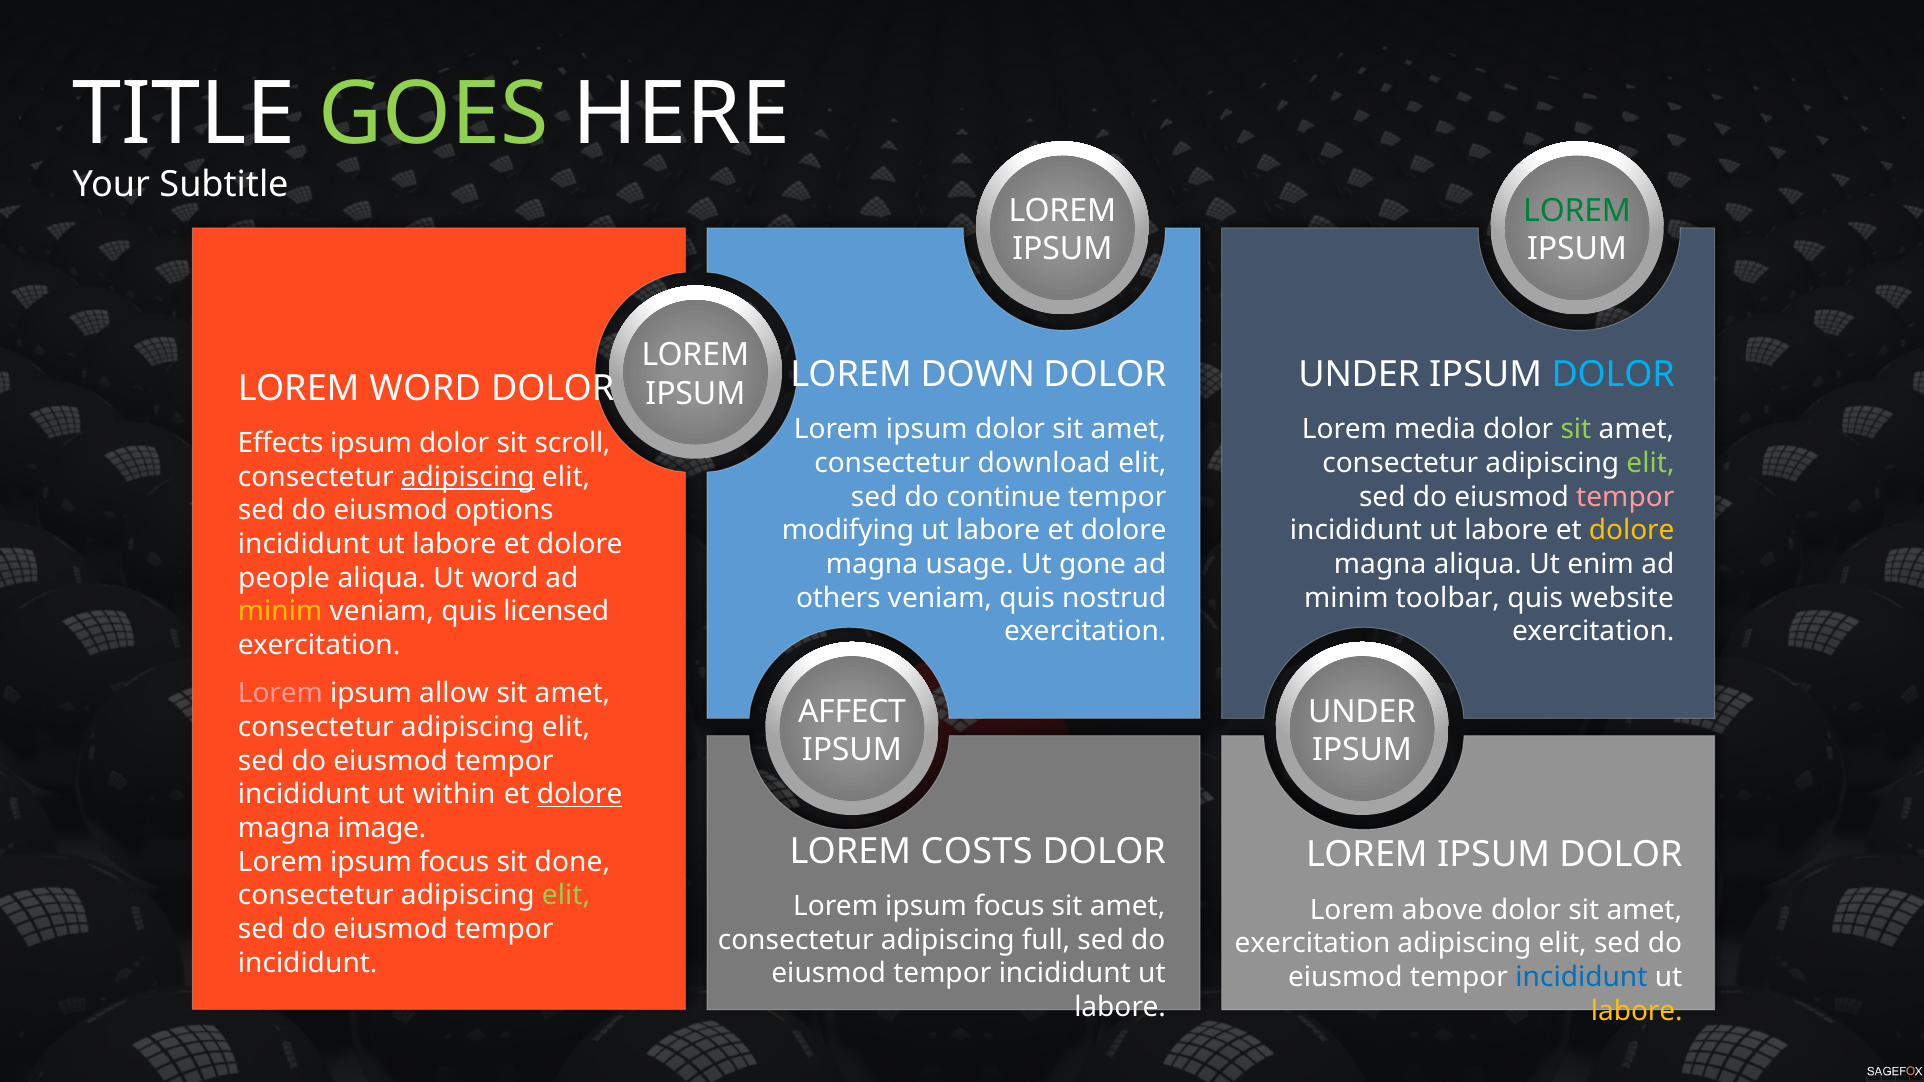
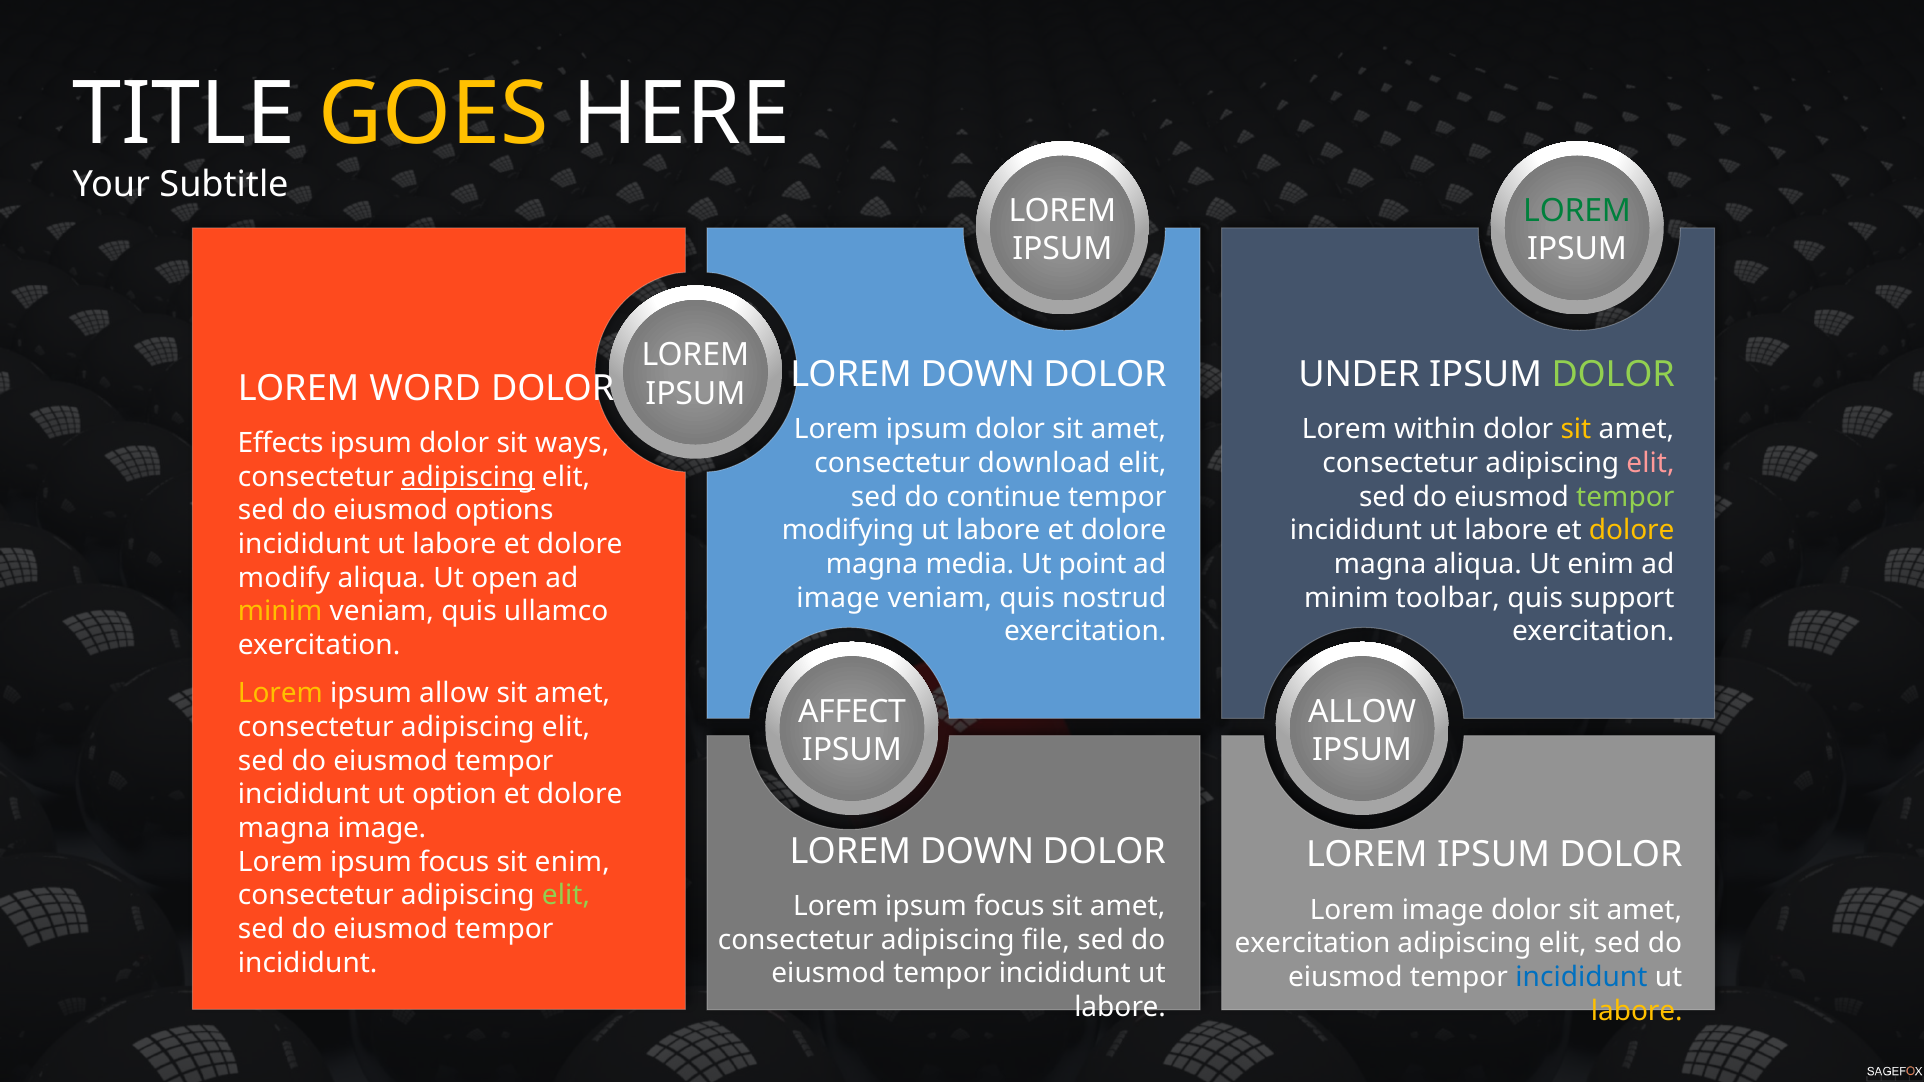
GOES colour: light green -> yellow
DOLOR at (1613, 375) colour: light blue -> light green
media: media -> within
sit at (1576, 430) colour: light green -> yellow
scroll: scroll -> ways
elit at (1651, 463) colour: light green -> pink
tempor at (1625, 497) colour: pink -> light green
usage: usage -> media
gone: gone -> point
people: people -> modify
Ut word: word -> open
others at (838, 598): others -> image
website: website -> support
licensed: licensed -> ullamco
Lorem at (280, 694) colour: pink -> yellow
UNDER at (1362, 712): UNDER -> ALLOW
within: within -> option
dolore at (580, 795) underline: present -> none
COSTS at (977, 852): COSTS -> DOWN
sit done: done -> enim
Lorem above: above -> image
full: full -> file
